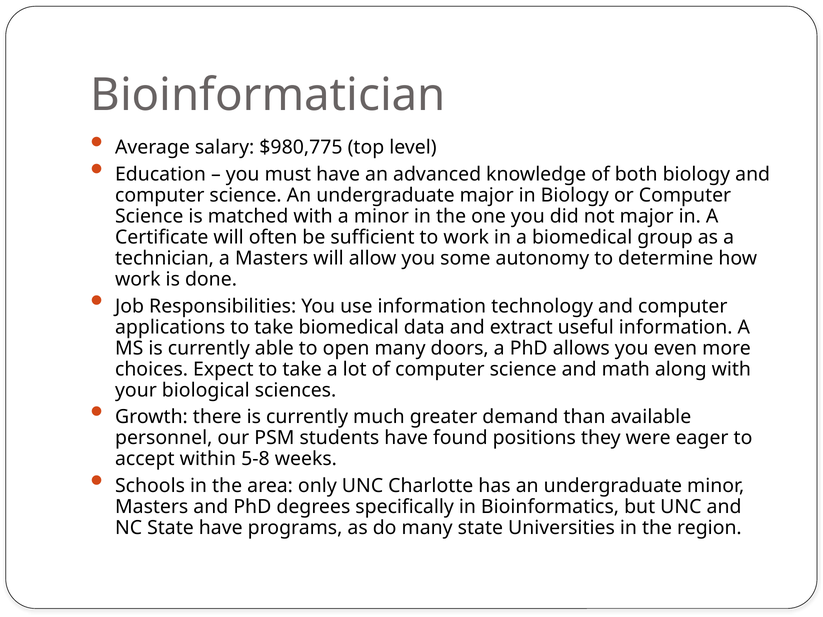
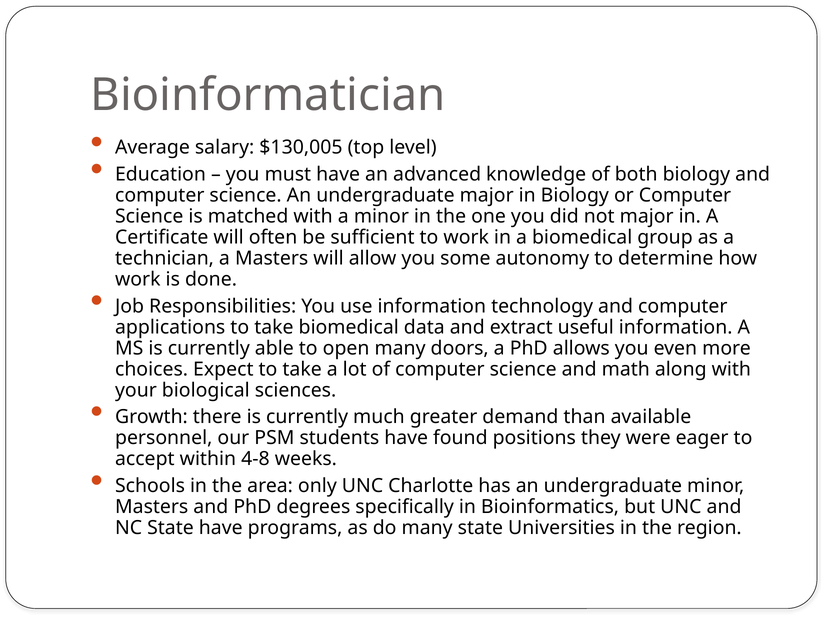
$980,775: $980,775 -> $130,005
5-8: 5-8 -> 4-8
